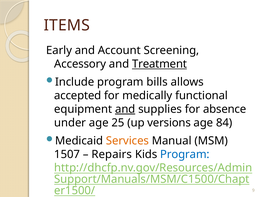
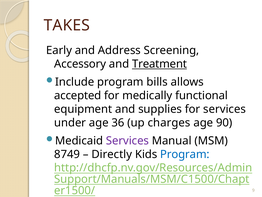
ITEMS: ITEMS -> TAKES
Account: Account -> Address
and at (125, 109) underline: present -> none
for absence: absence -> services
25: 25 -> 36
versions: versions -> charges
84: 84 -> 90
Services at (127, 140) colour: orange -> purple
1507: 1507 -> 8749
Repairs: Repairs -> Directly
